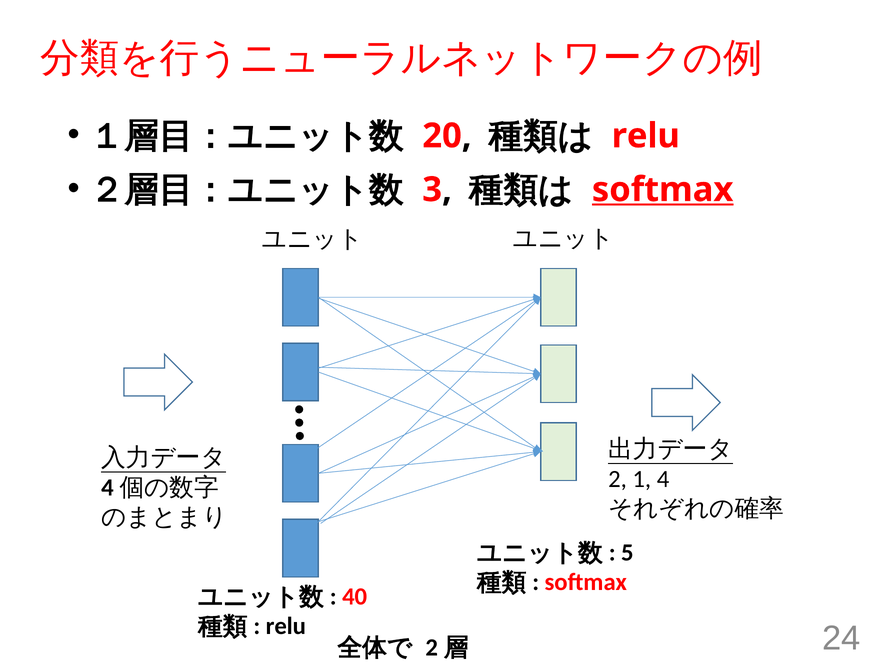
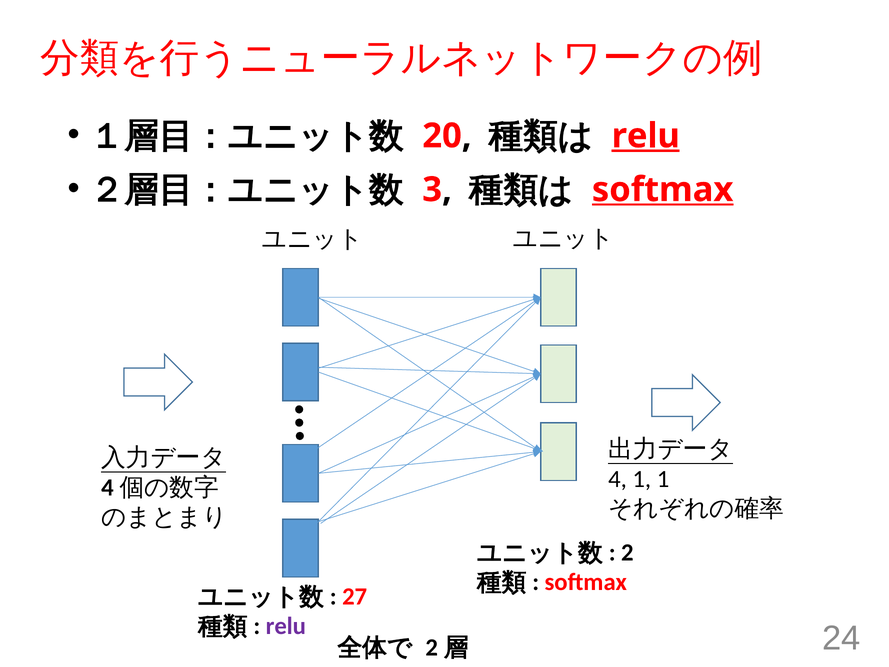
relu at (646, 136) underline: none -> present
2: 2 -> 4
1 4: 4 -> 1
5: 5 -> 2
40: 40 -> 27
relu at (286, 626) colour: black -> purple
